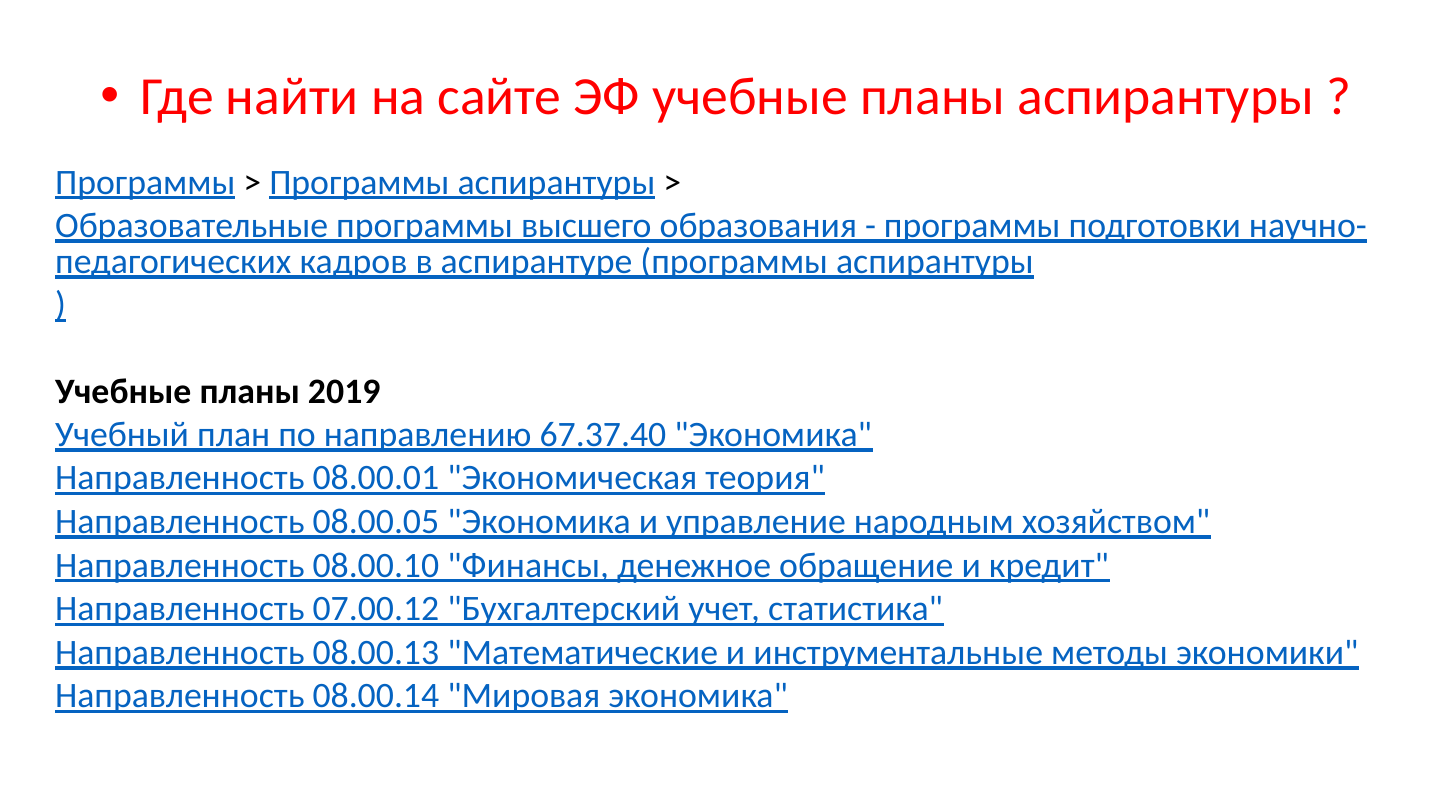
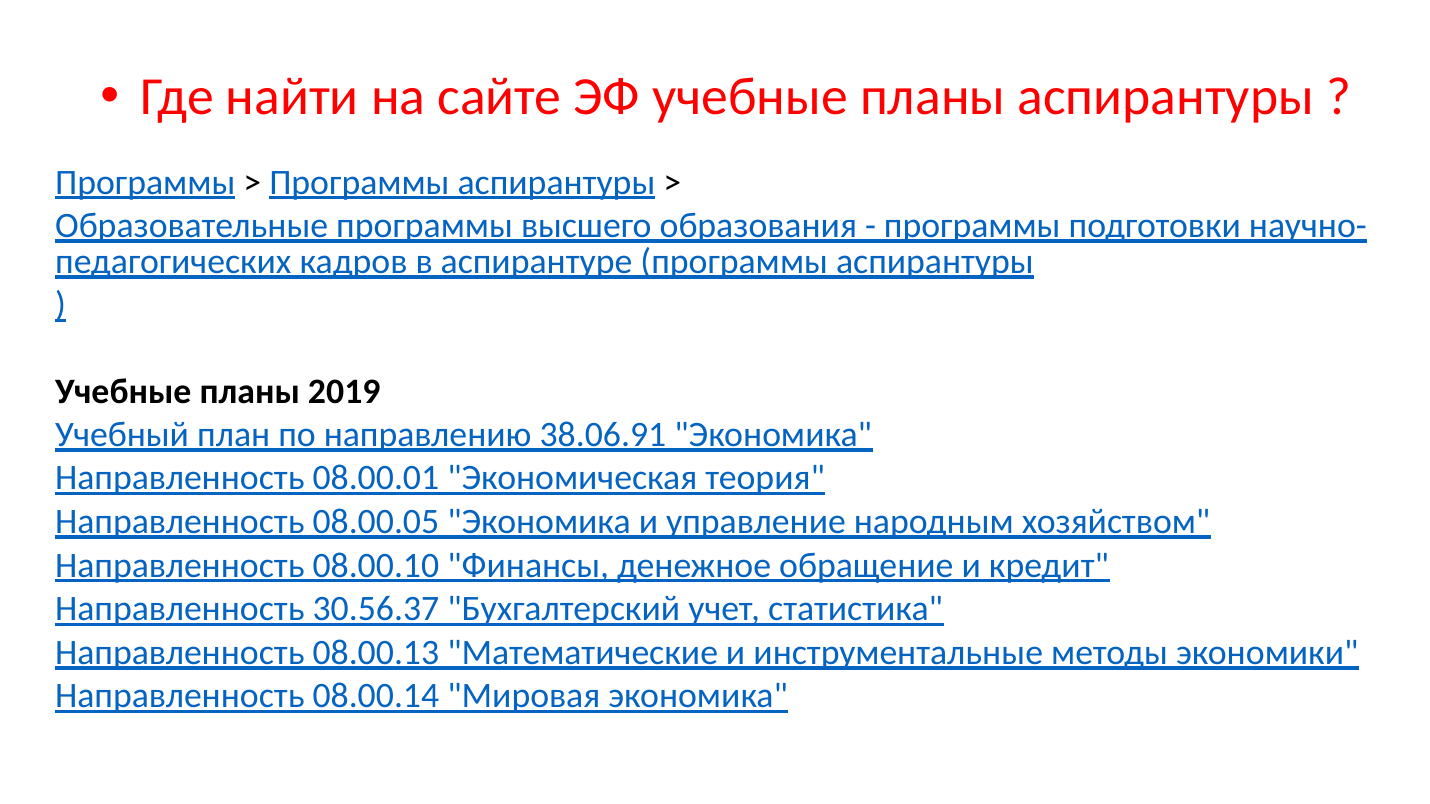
67.37.40: 67.37.40 -> 38.06.91
07.00.12: 07.00.12 -> 30.56.37
